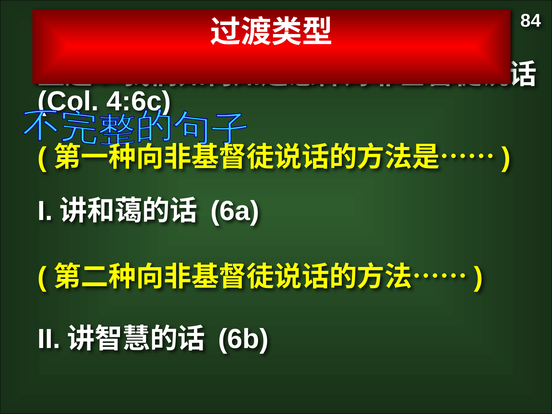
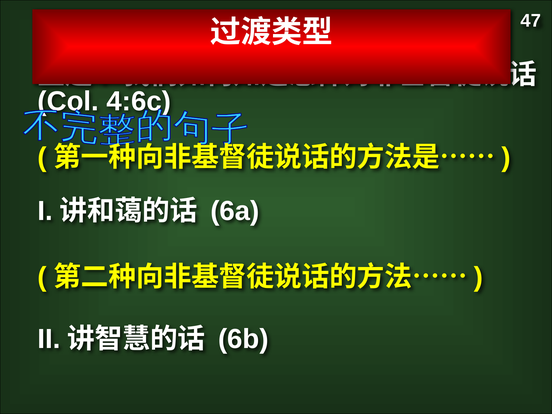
84: 84 -> 47
